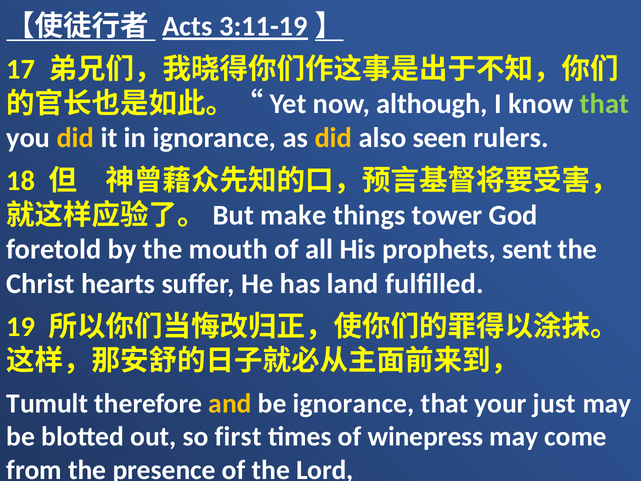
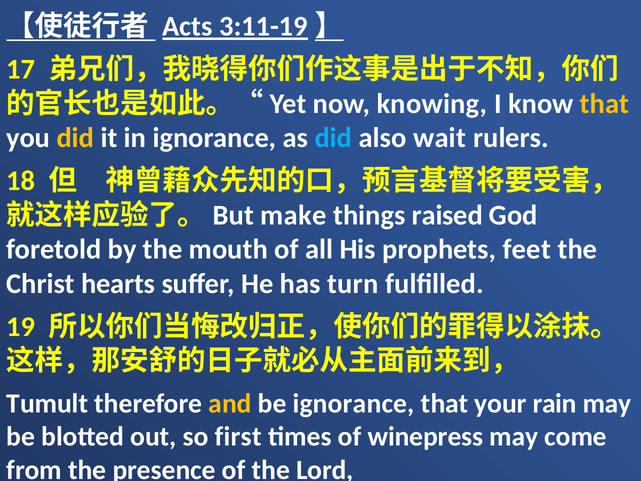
although: although -> knowing
that at (604, 104) colour: light green -> yellow
did at (333, 138) colour: yellow -> light blue
seen: seen -> wait
tower: tower -> raised
sent: sent -> feet
land: land -> turn
just: just -> rain
